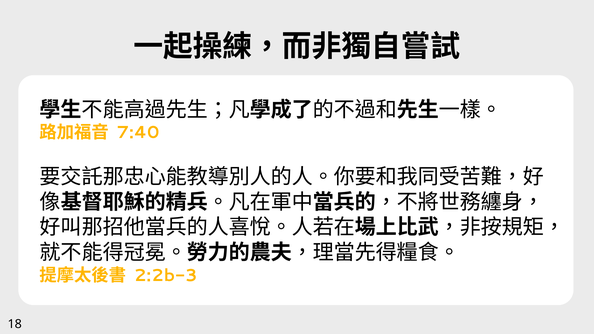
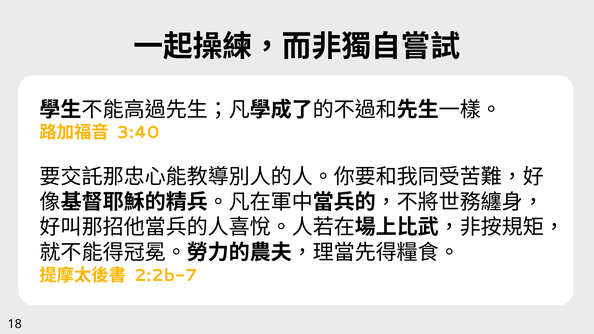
7:40: 7:40 -> 3:40
2:2b-3: 2:2b-3 -> 2:2b-7
